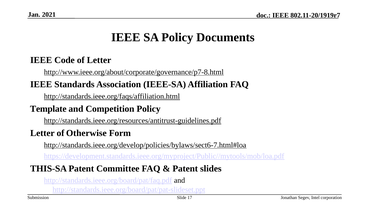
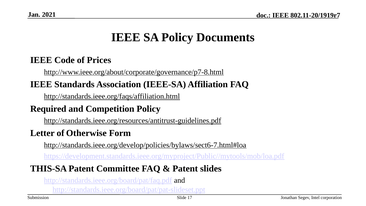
of Letter: Letter -> Prices
Template: Template -> Required
